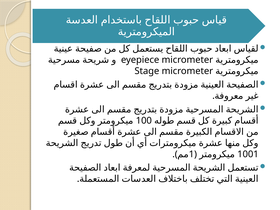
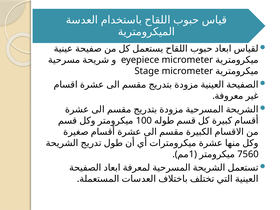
1001: 1001 -> 7560
